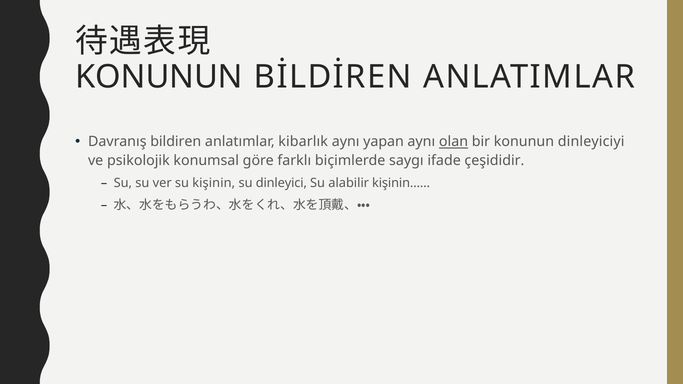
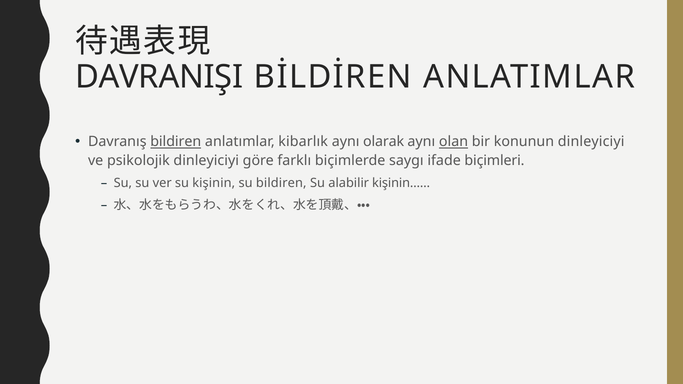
KONUNUN at (159, 77): KONUNUN -> DAVRANIŞI
bildiren at (176, 142) underline: none -> present
yapan: yapan -> olarak
psikolojik konumsal: konumsal -> dinleyiciyi
çeşididir: çeşididir -> biçimleri
su dinleyici: dinleyici -> bildiren
